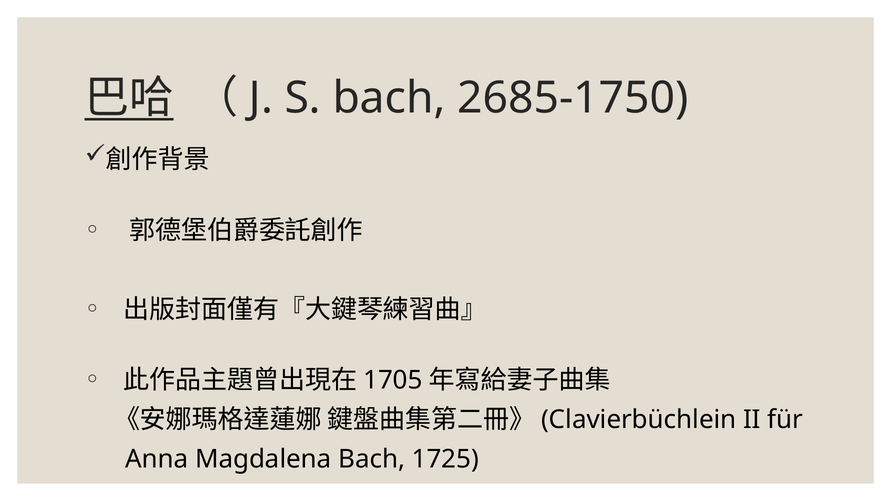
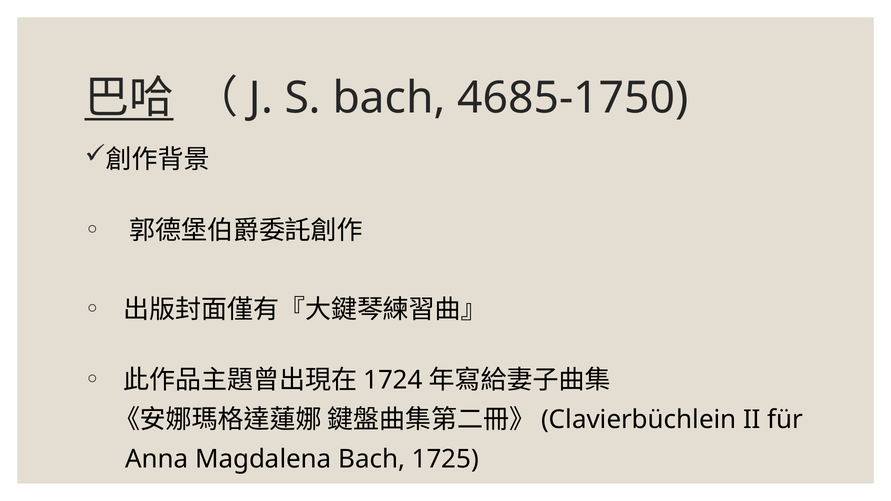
2685-1750: 2685-1750 -> 4685-1750
1705: 1705 -> 1724
